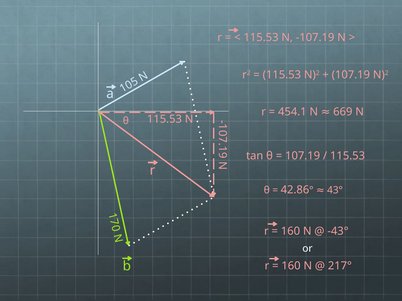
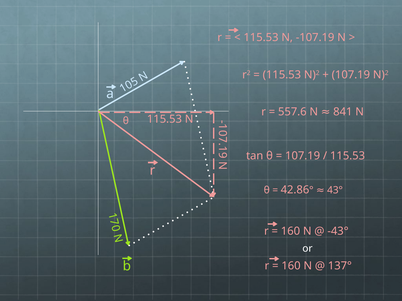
454.1: 454.1 -> 557.6
669: 669 -> 841
217°: 217° -> 137°
